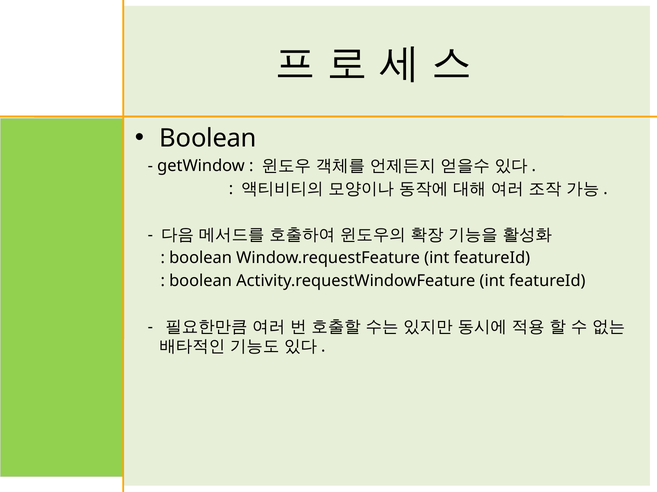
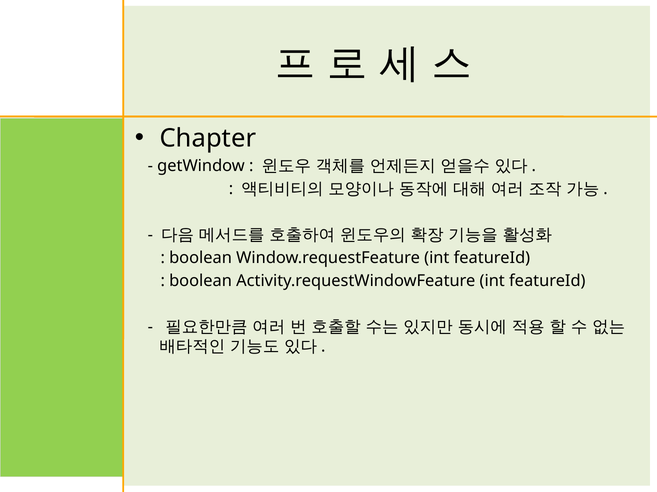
Boolean at (208, 138): Boolean -> Chapter
